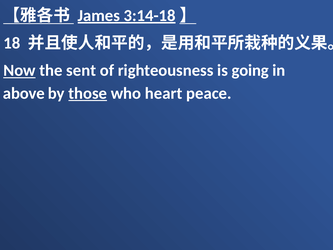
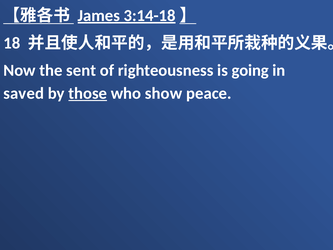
Now underline: present -> none
above: above -> saved
heart: heart -> show
